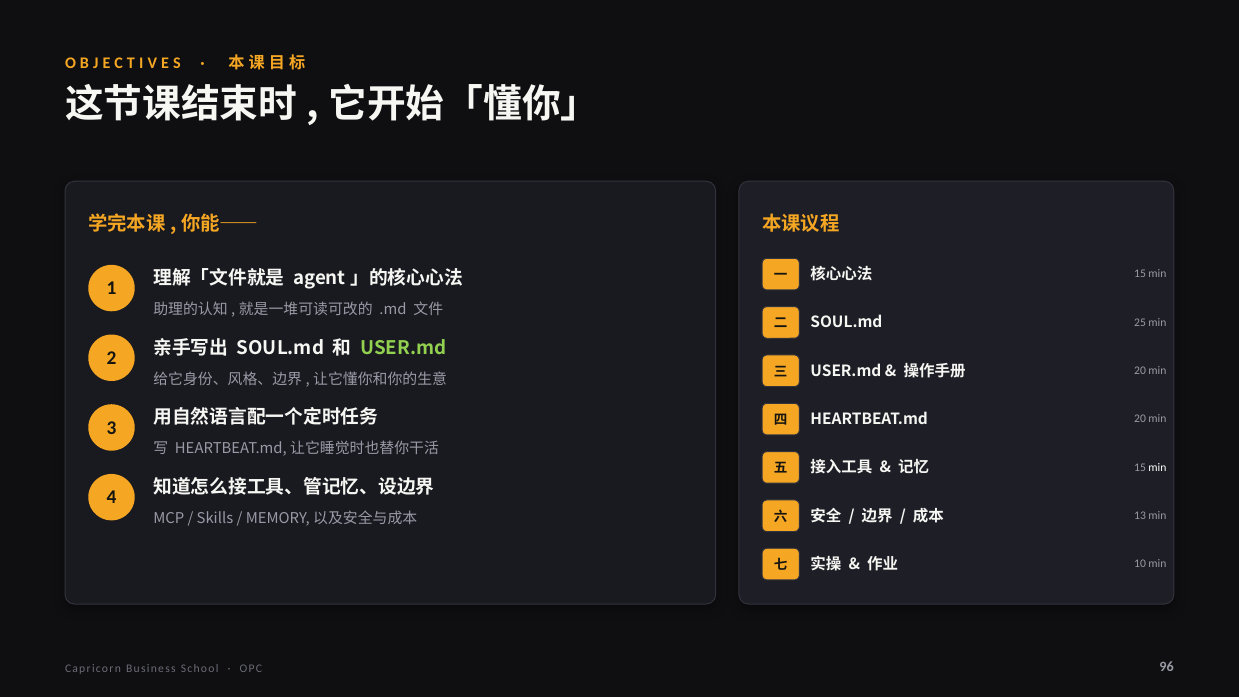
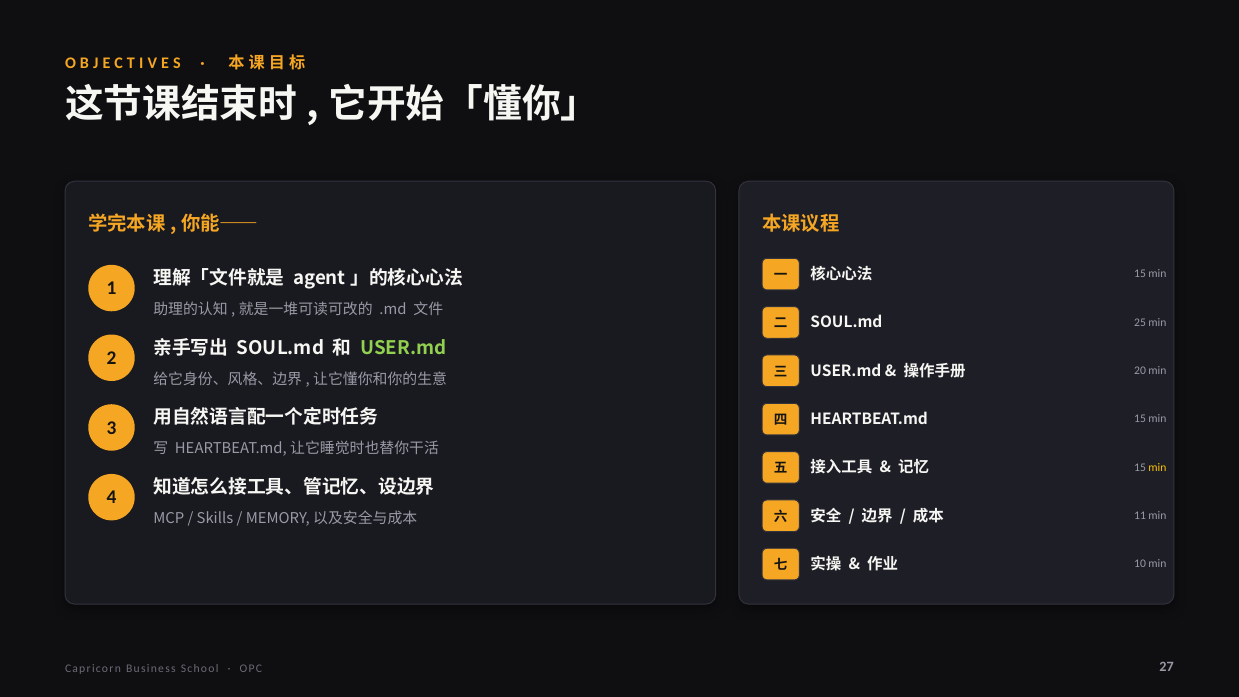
HEARTBEAT.md 20: 20 -> 15
min at (1157, 467) colour: white -> yellow
13: 13 -> 11
96: 96 -> 27
